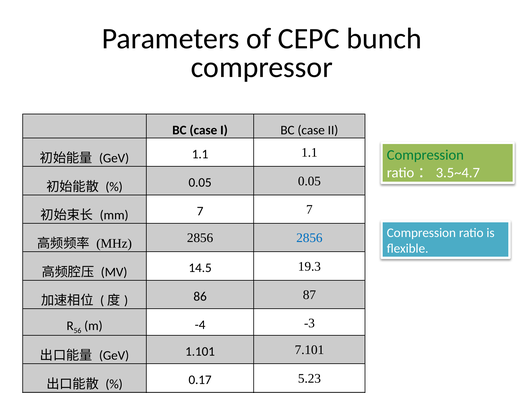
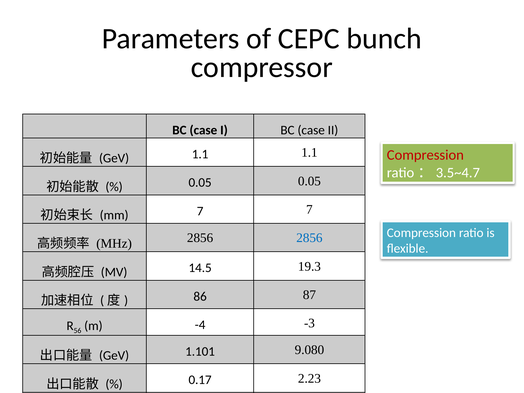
Compression at (425, 155) colour: green -> red
7.101: 7.101 -> 9.080
5.23: 5.23 -> 2.23
